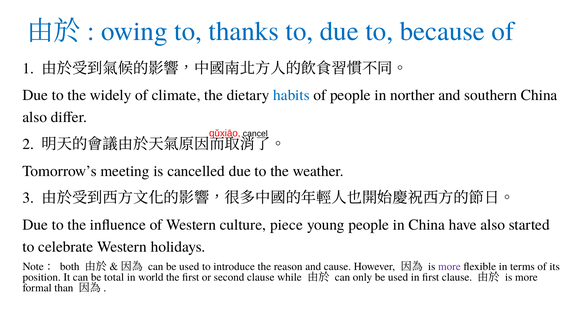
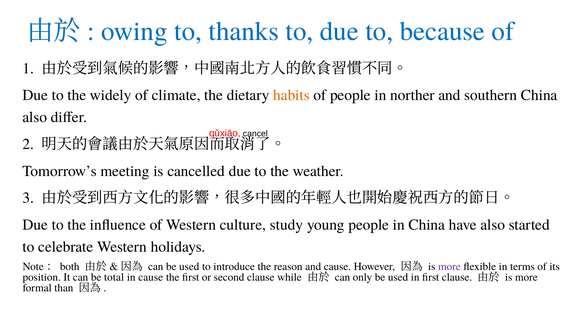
habits colour: blue -> orange
piece: piece -> study
in world: world -> cause
